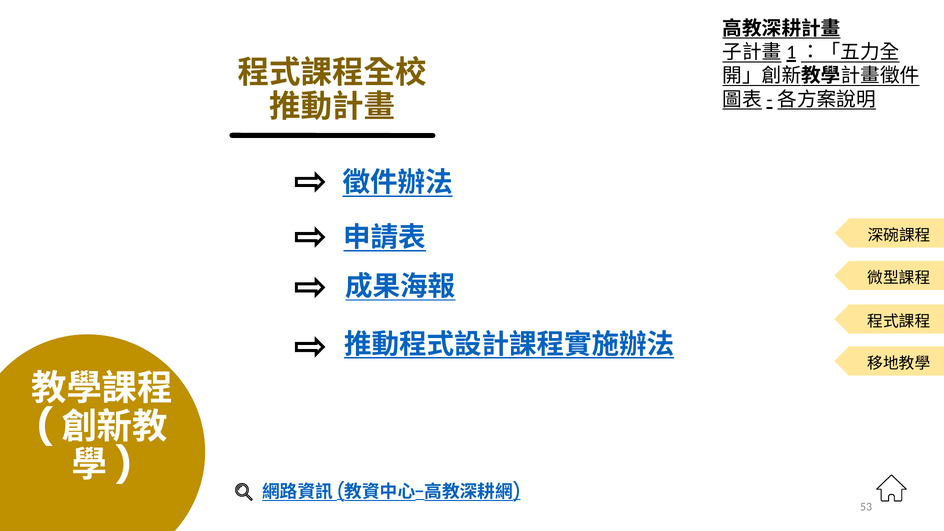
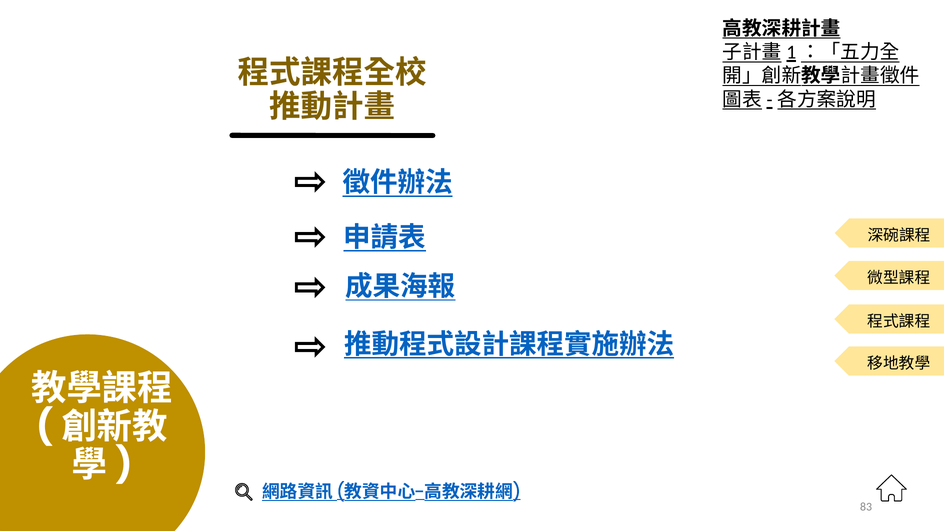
53: 53 -> 83
